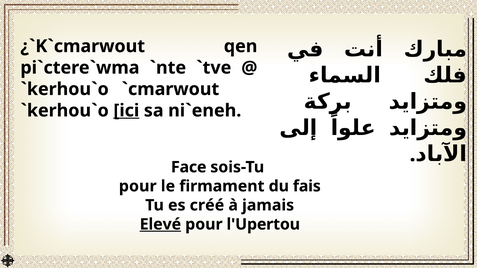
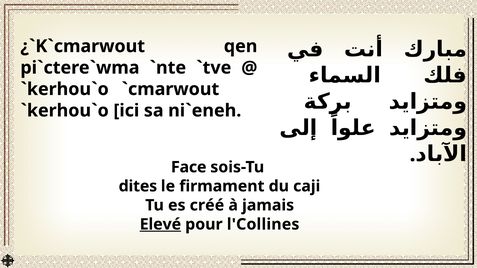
ici underline: present -> none
pour at (138, 186): pour -> dites
fais: fais -> caji
l'Upertou: l'Upertou -> l'Collines
